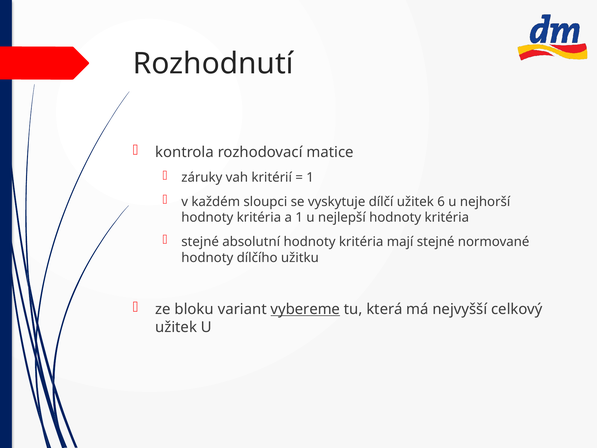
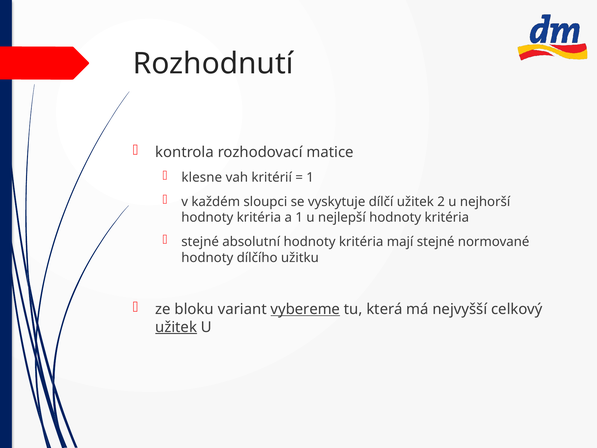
záruky: záruky -> klesne
6: 6 -> 2
užitek at (176, 327) underline: none -> present
